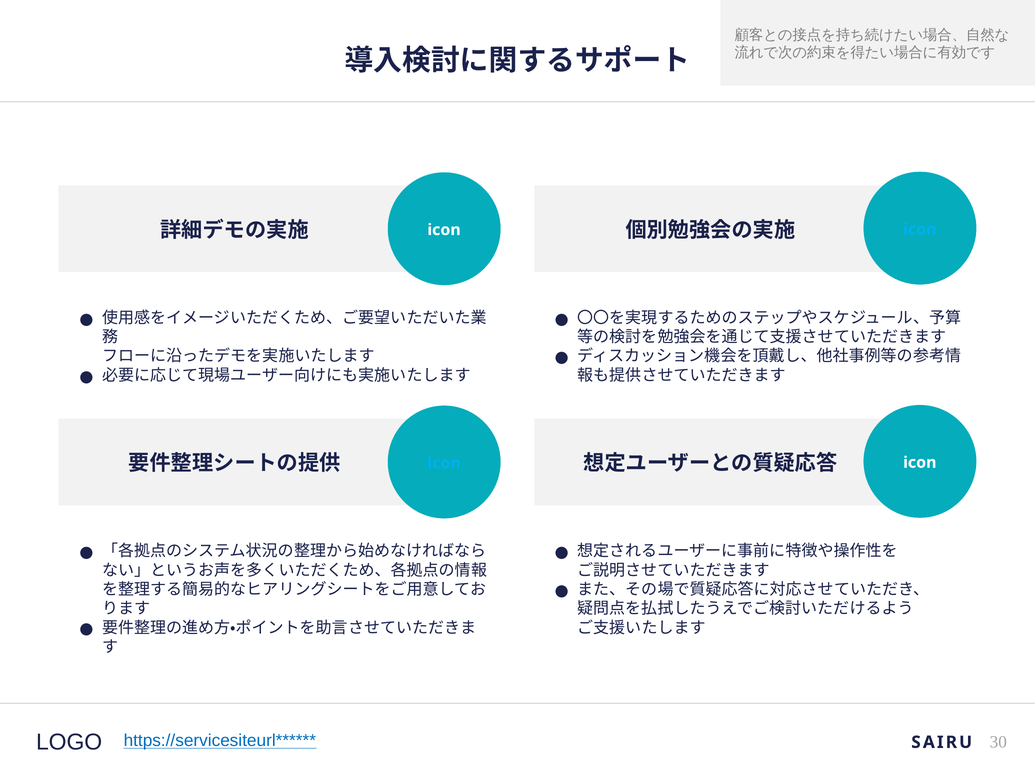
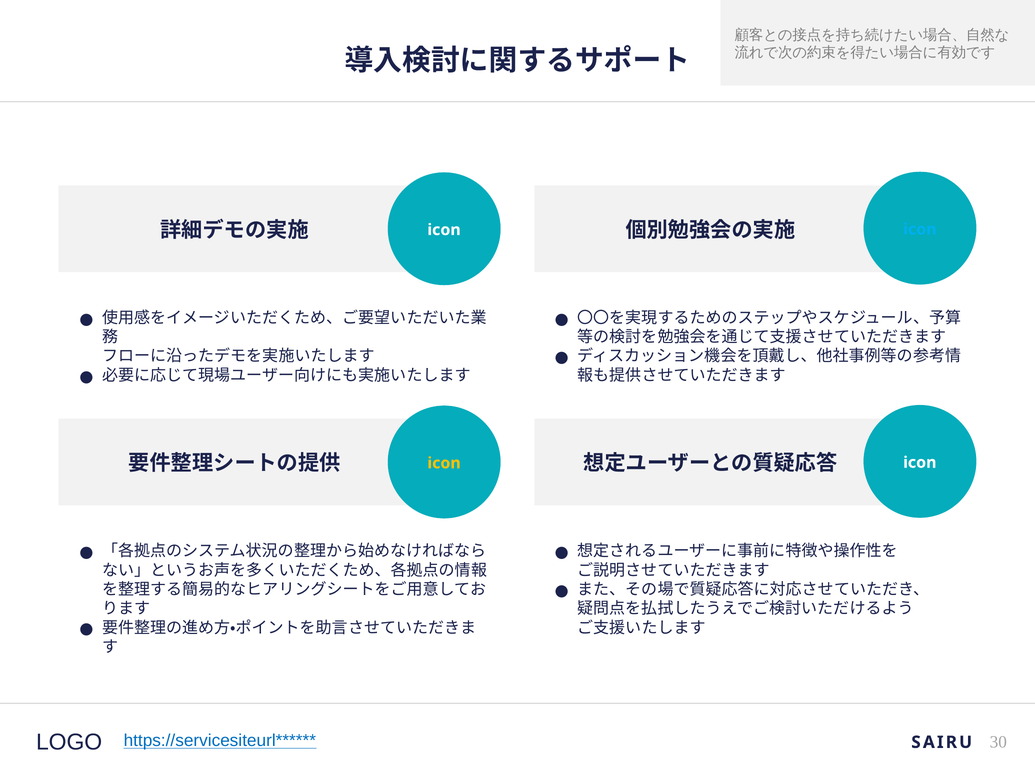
icon at (444, 463) colour: light blue -> yellow
